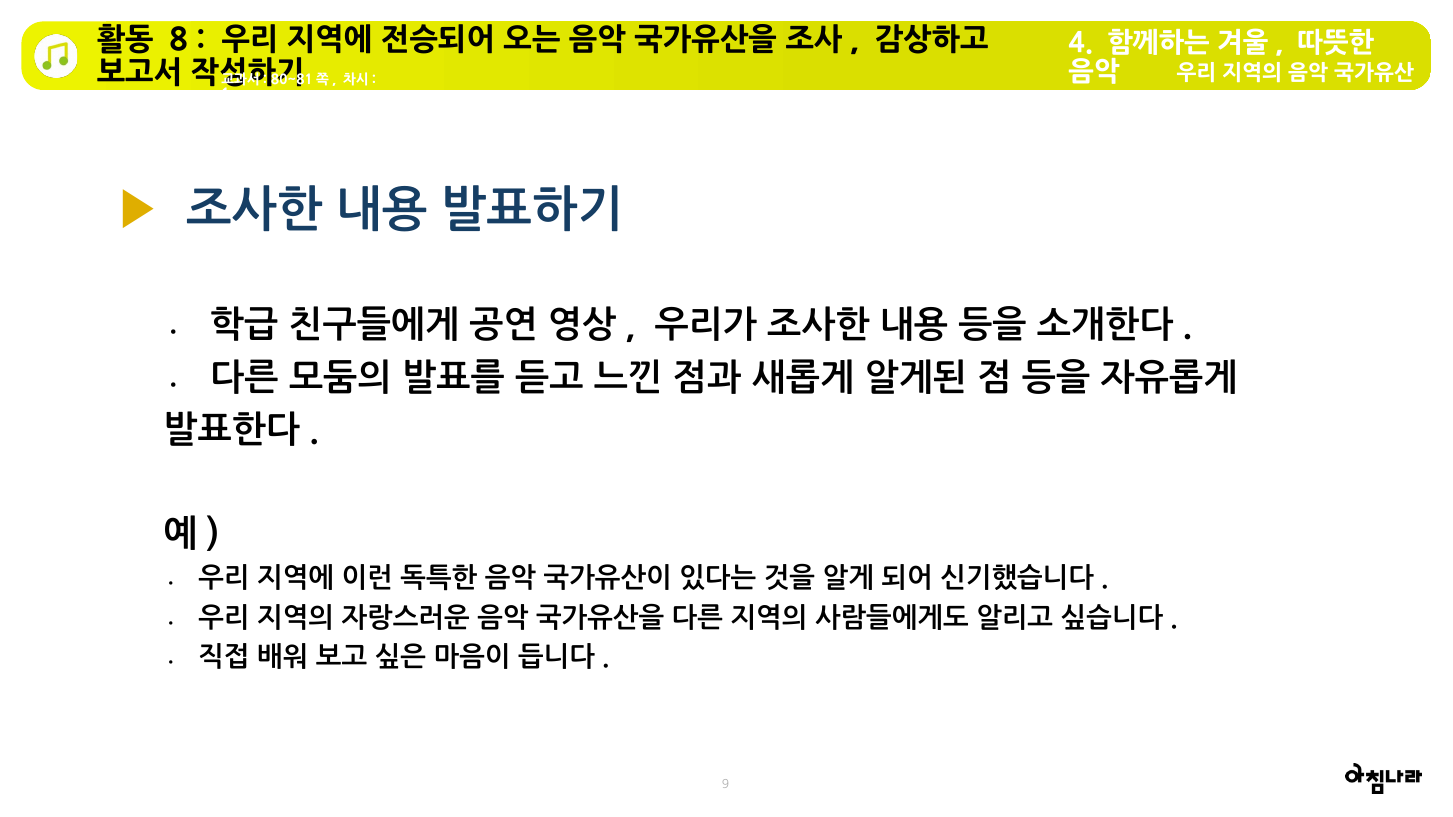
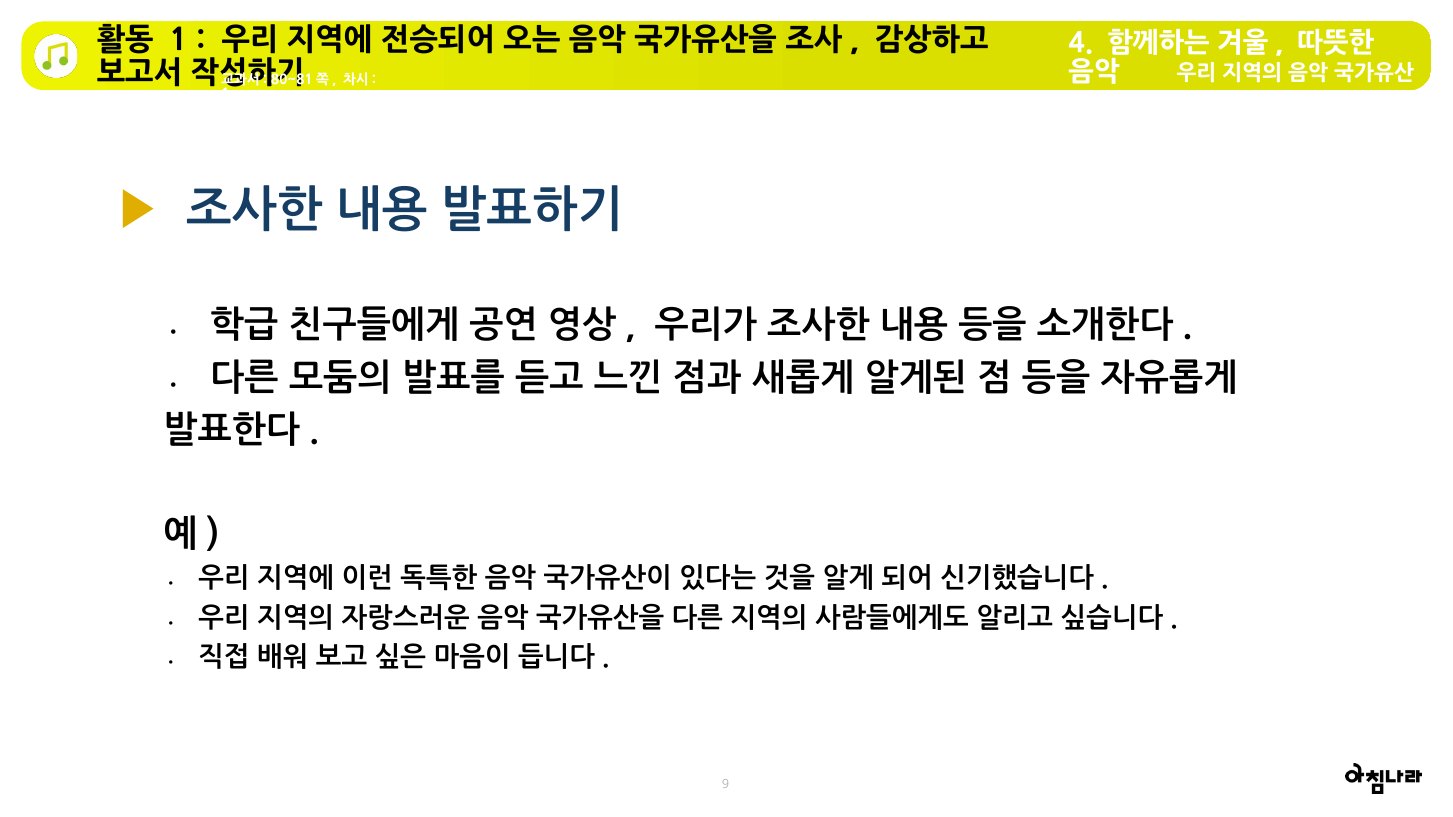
8 at (179, 40): 8 -> 1
